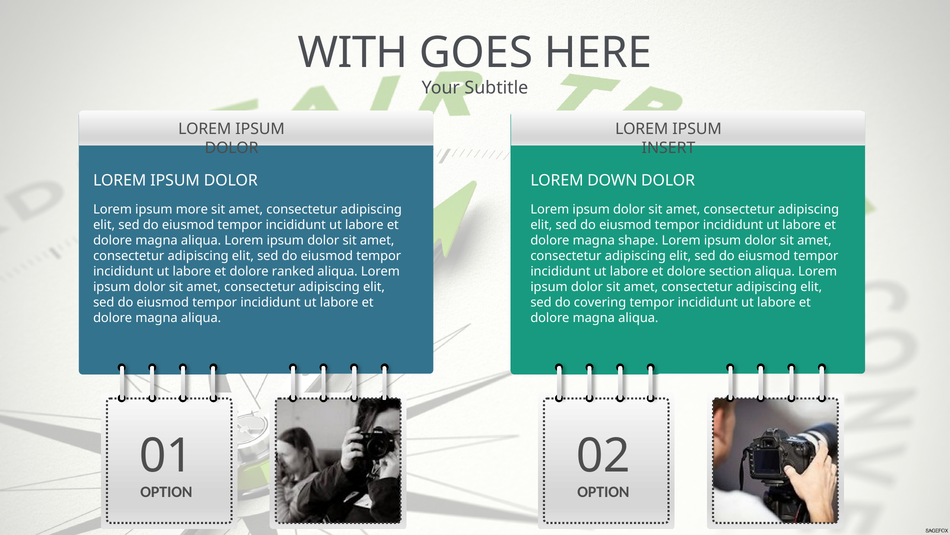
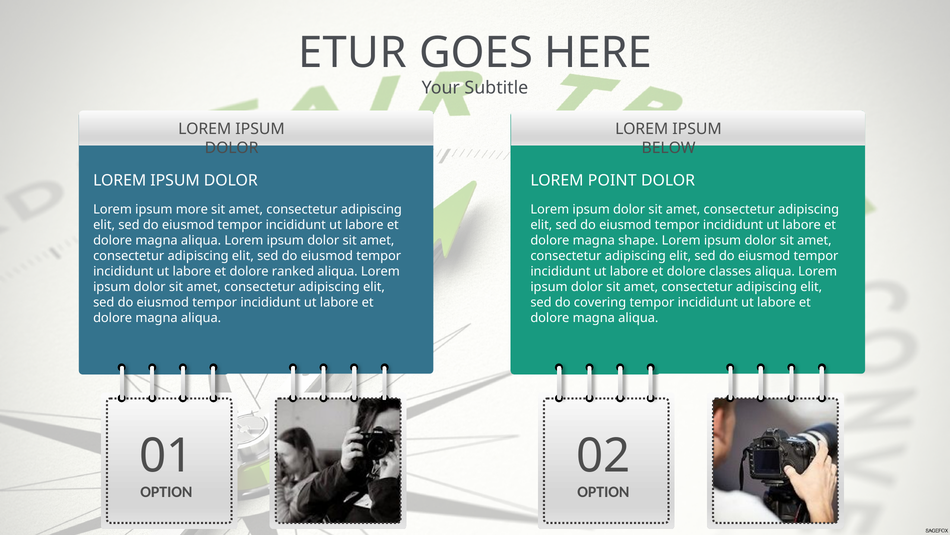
WITH: WITH -> ETUR
INSERT: INSERT -> BELOW
DOWN: DOWN -> POINT
section: section -> classes
